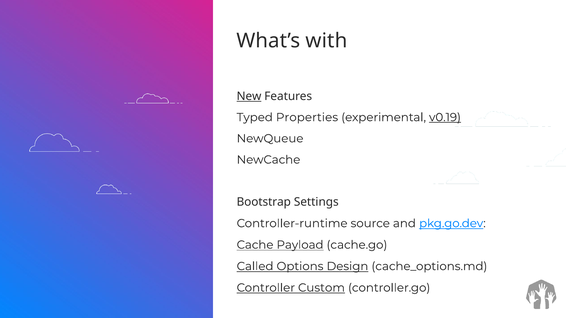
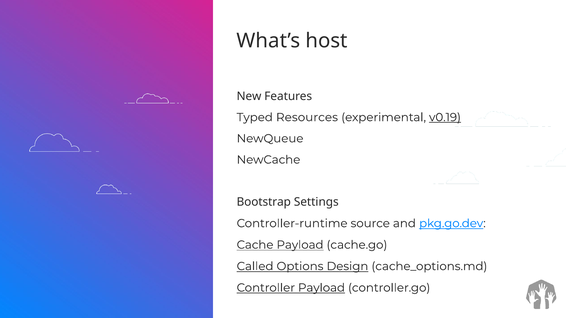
with: with -> host
New underline: present -> none
Properties: Properties -> Resources
Controller Custom: Custom -> Payload
